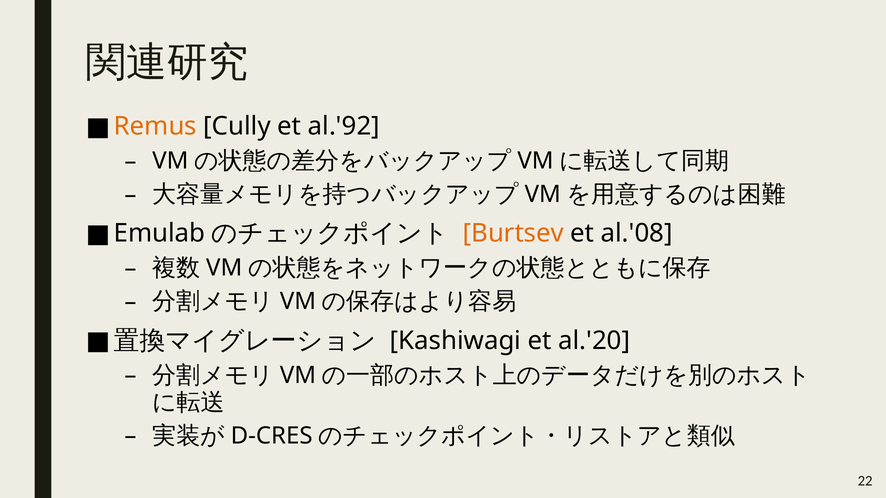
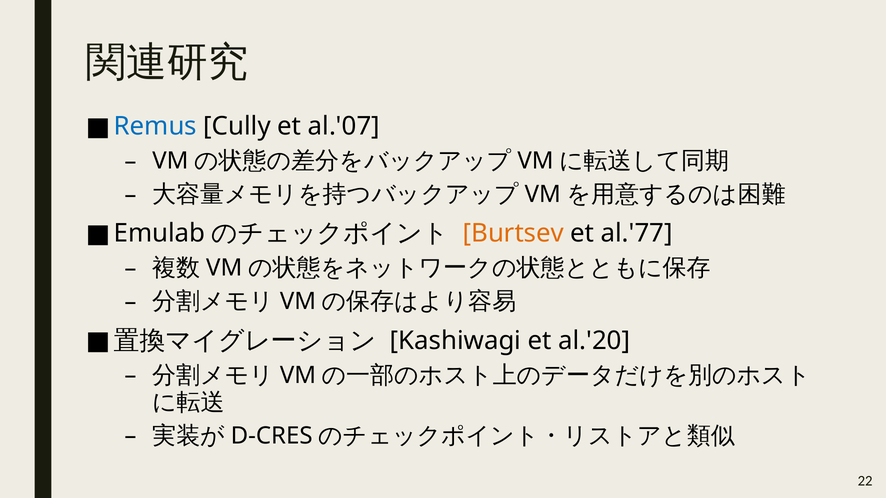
Remus colour: orange -> blue
al.'92: al.'92 -> al.'07
al.'08: al.'08 -> al.'77
